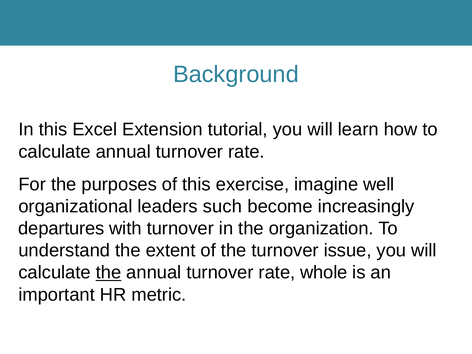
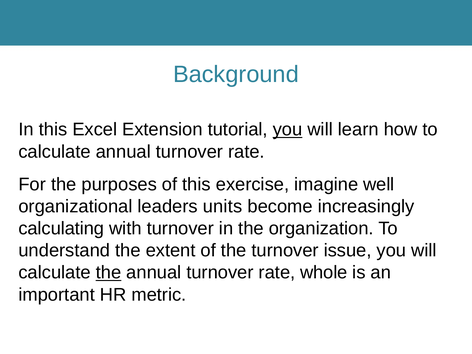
you at (288, 130) underline: none -> present
such: such -> units
departures: departures -> calculating
